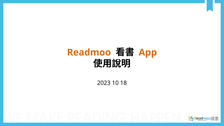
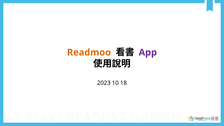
App colour: orange -> purple
